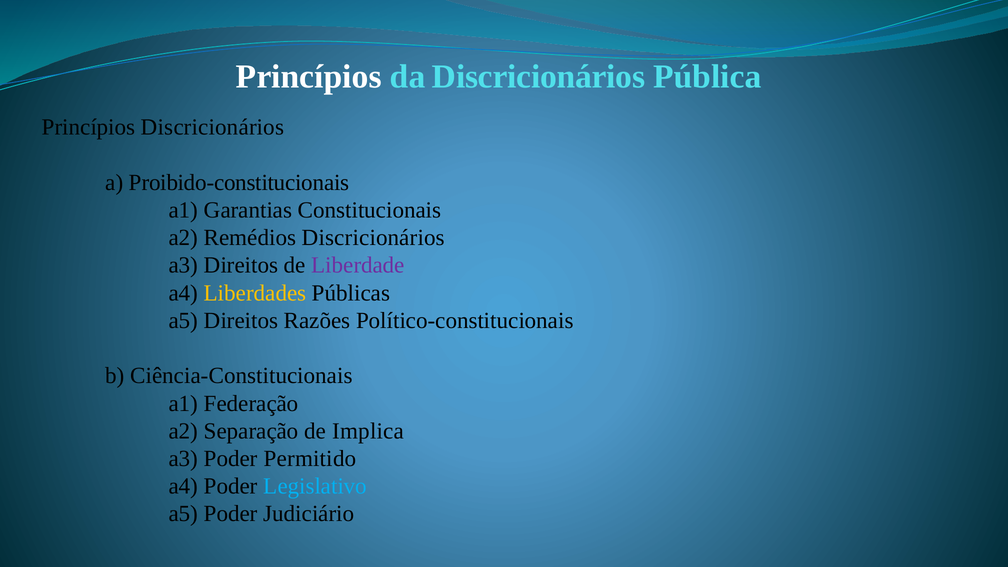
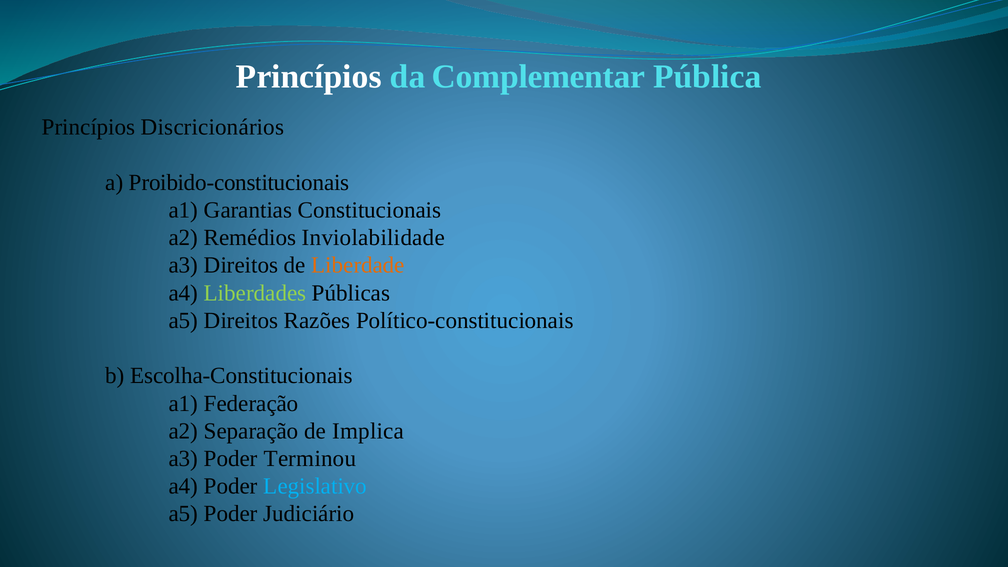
da Discricionários: Discricionários -> Complementar
Remédios Discricionários: Discricionários -> Inviolabilidade
Liberdade colour: purple -> orange
Liberdades colour: yellow -> light green
Ciência-Constitucionais: Ciência-Constitucionais -> Escolha-Constitucionais
Permitido: Permitido -> Terminou
